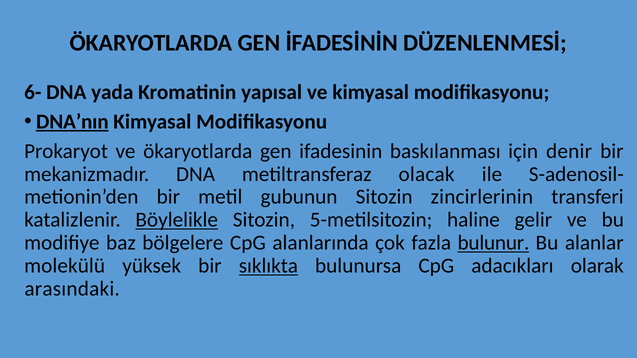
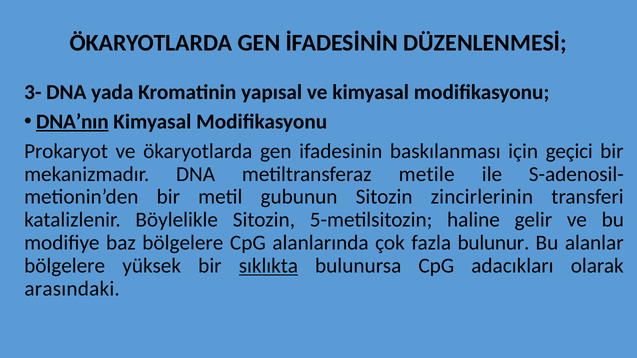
6-: 6- -> 3-
denir: denir -> geçici
olacak: olacak -> metile
Böylelikle underline: present -> none
bulunur underline: present -> none
molekülü at (65, 266): molekülü -> bölgelere
